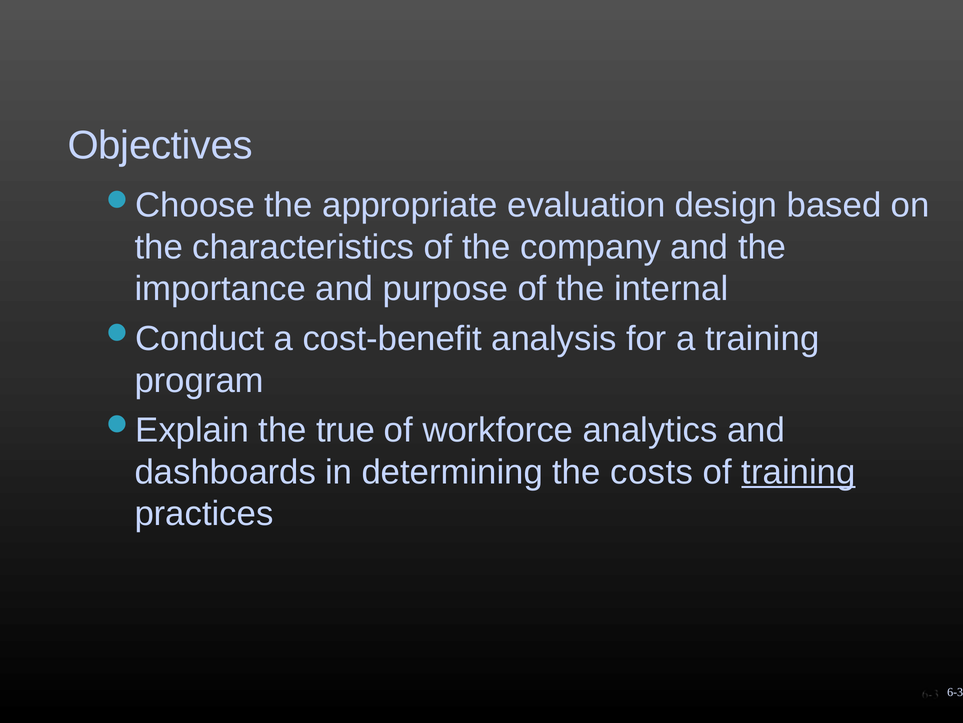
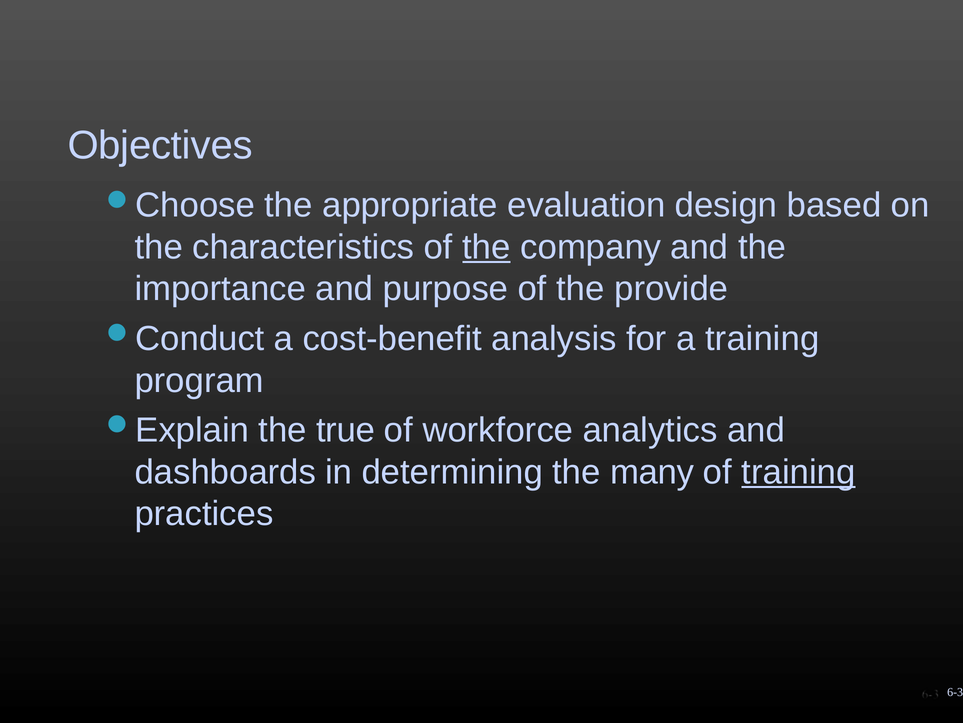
the at (486, 247) underline: none -> present
internal: internal -> provide
costs: costs -> many
